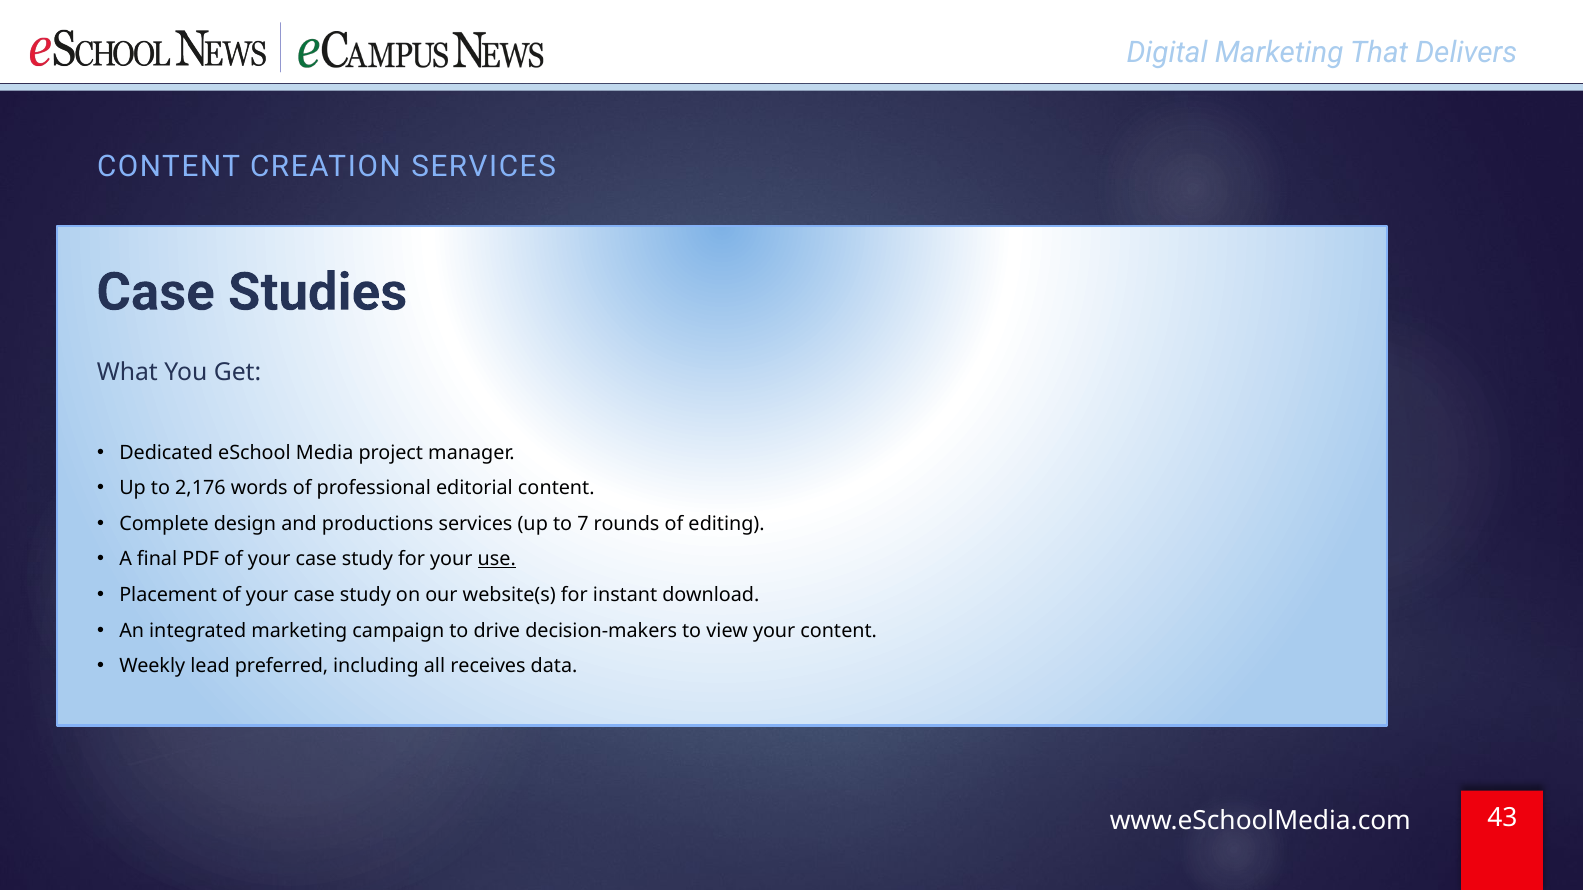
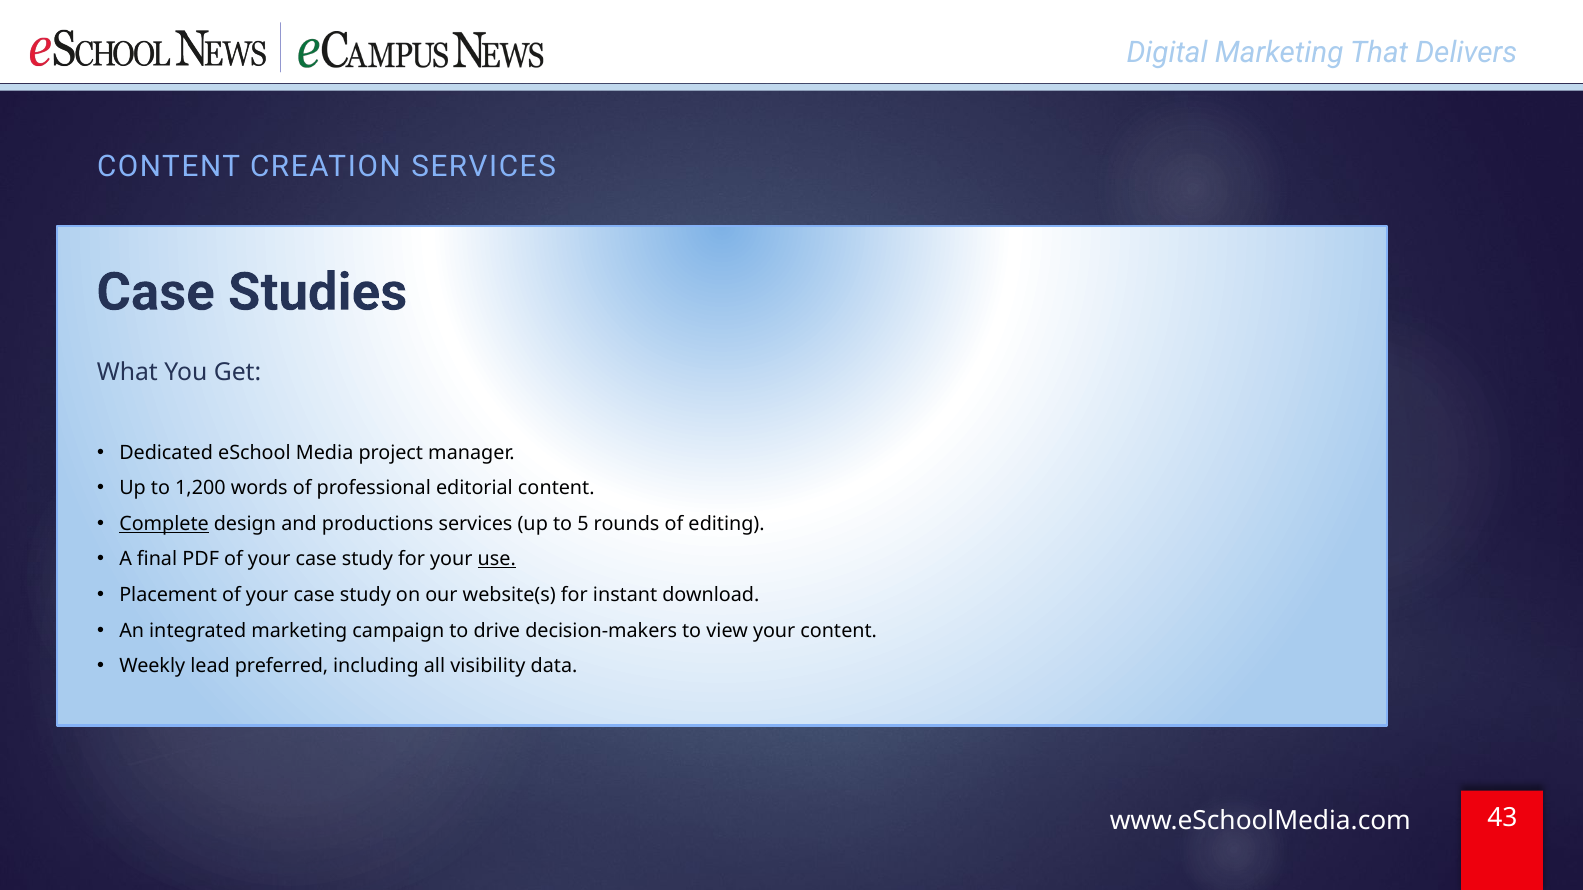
2,176: 2,176 -> 1,200
Complete underline: none -> present
7: 7 -> 5
receives: receives -> visibility
